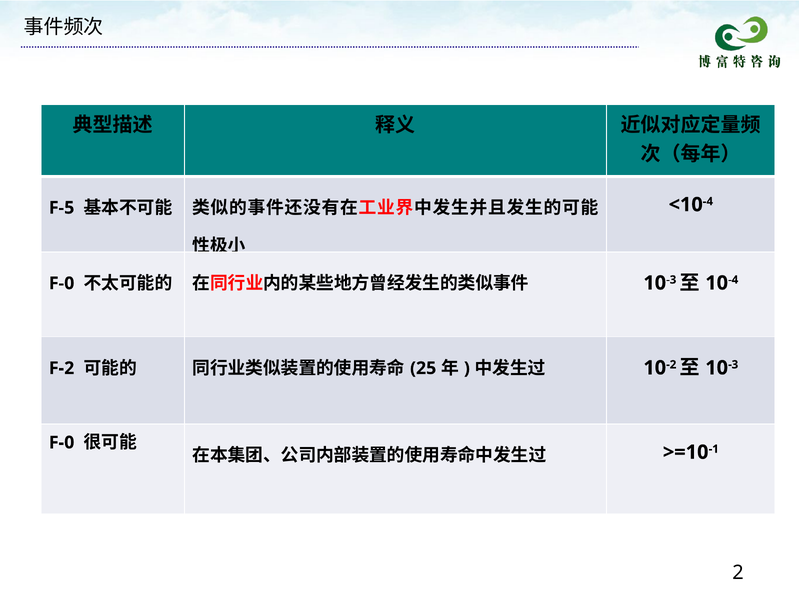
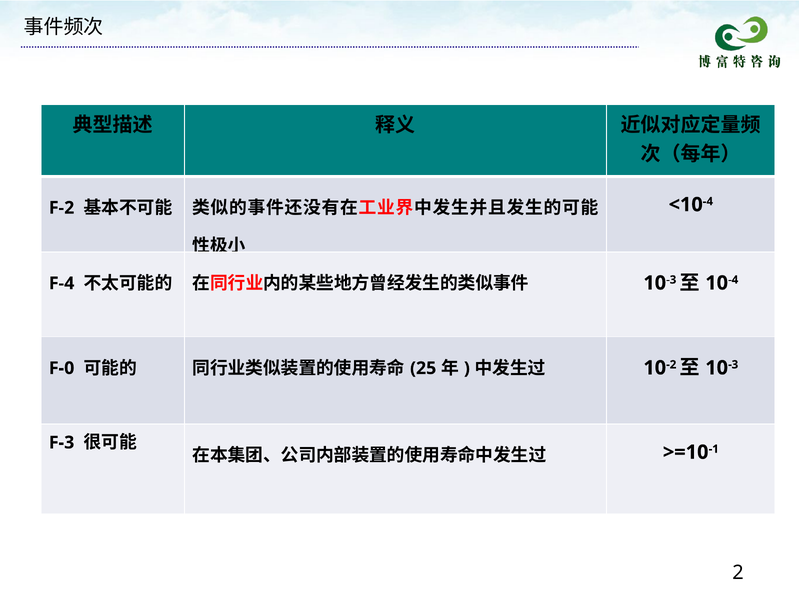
F-5: F-5 -> F-2
F-0 at (62, 283): F-0 -> F-4
F-2: F-2 -> F-0
F-0 at (62, 443): F-0 -> F-3
